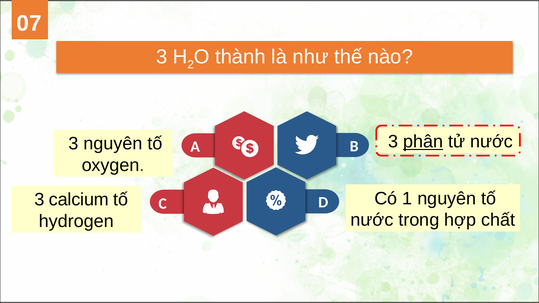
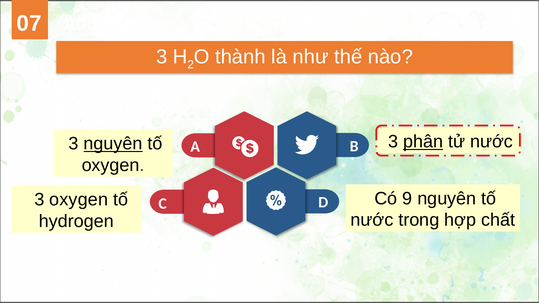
nguyên at (113, 144) underline: none -> present
1: 1 -> 9
3 calcium: calcium -> oxygen
